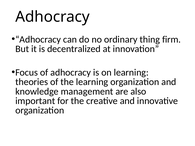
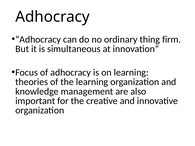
decentralized: decentralized -> simultaneous
